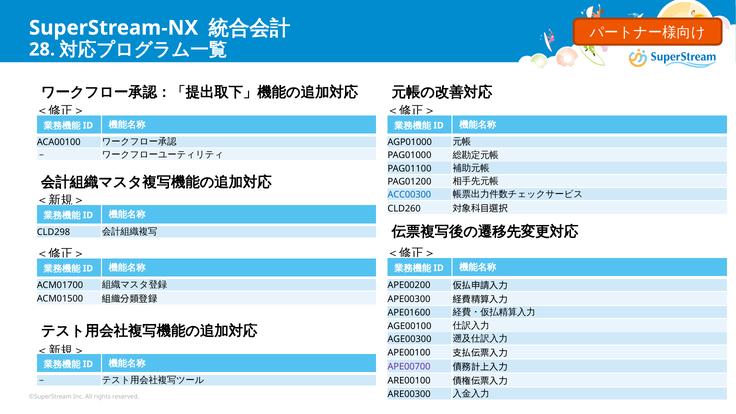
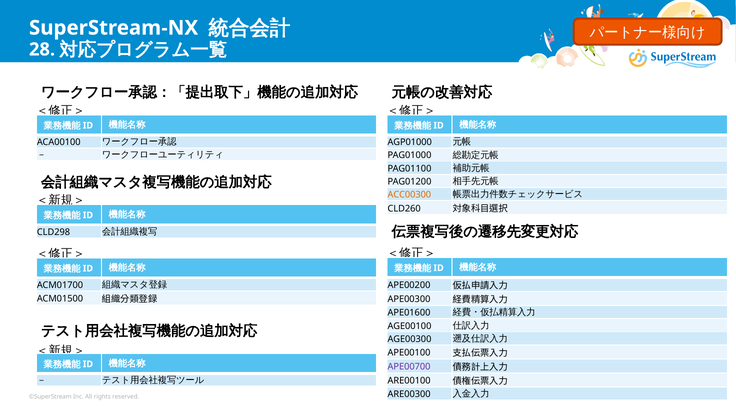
ACC00300 colour: blue -> orange
